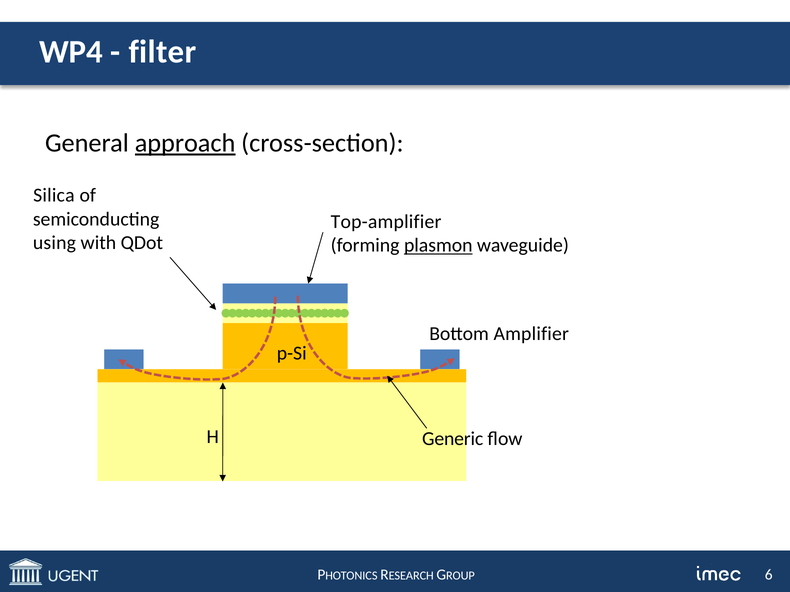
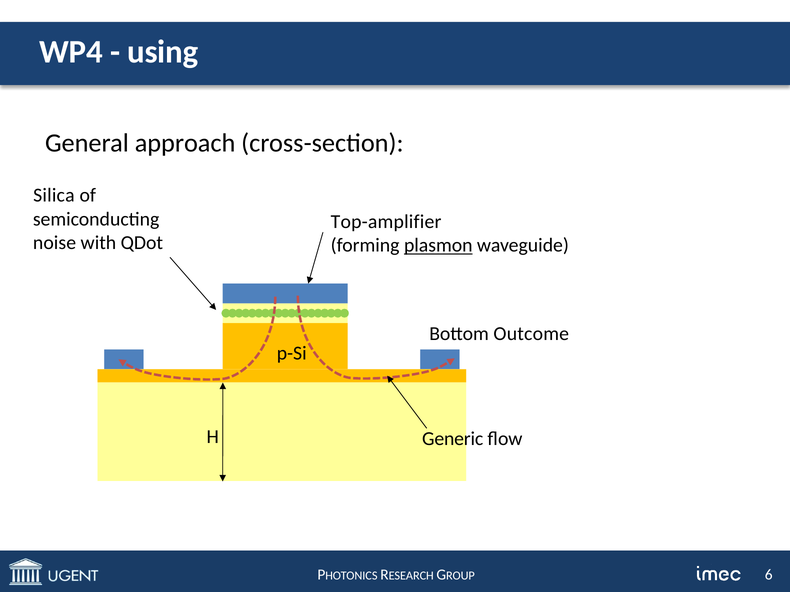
filter: filter -> using
approach underline: present -> none
using: using -> noise
Amplifier: Amplifier -> Outcome
